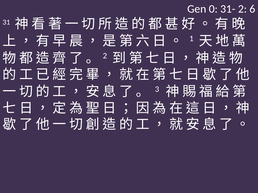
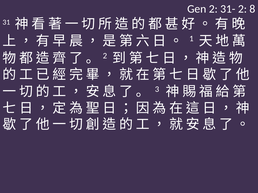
Gen 0: 0 -> 2
6: 6 -> 8
